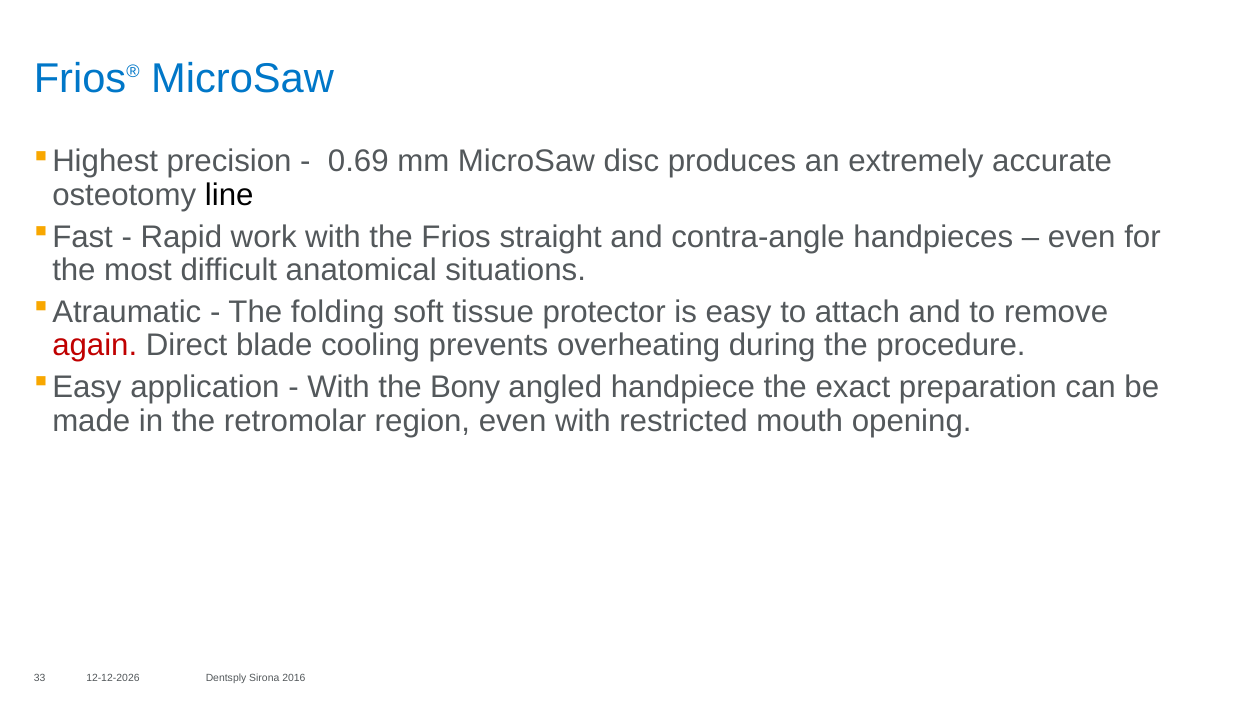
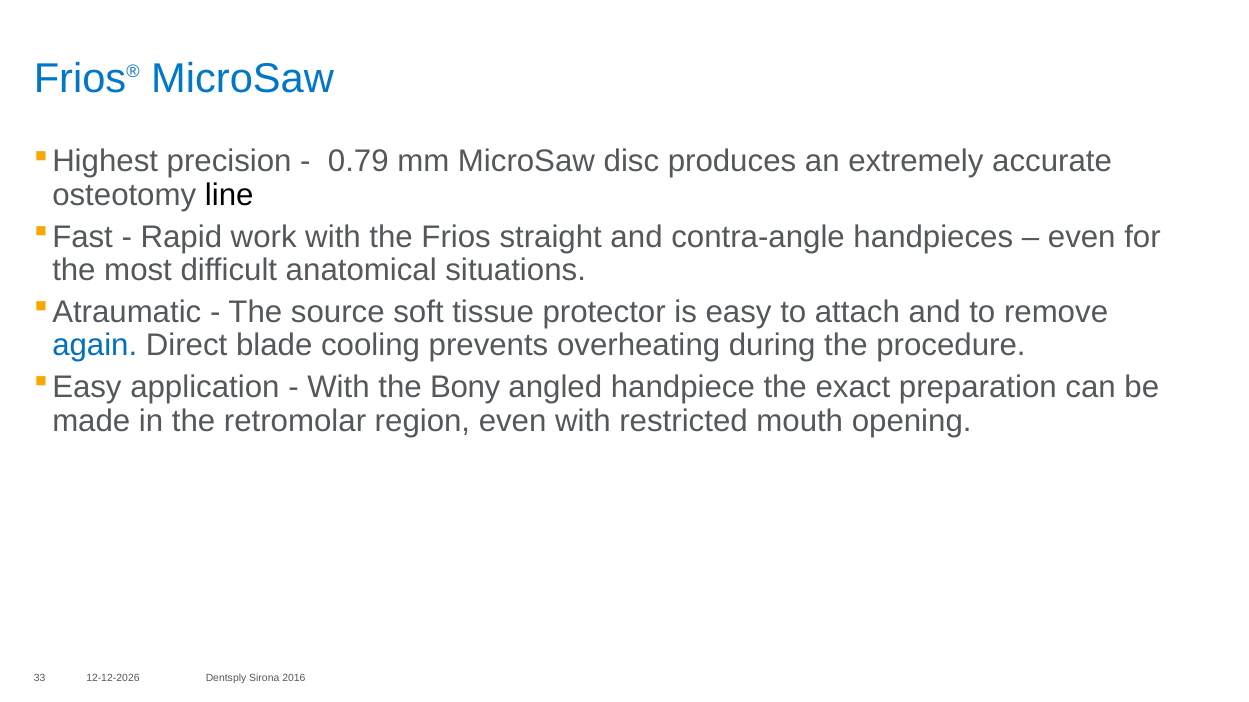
0.69: 0.69 -> 0.79
folding: folding -> source
again colour: red -> blue
